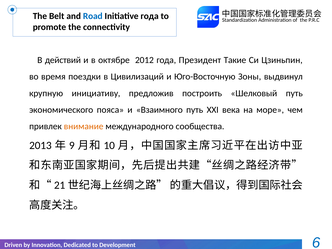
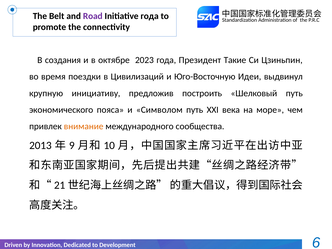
Road colour: blue -> purple
действий: действий -> создания
2012: 2012 -> 2023
Зоны: Зоны -> Идеи
Взаимного: Взаимного -> Символом
